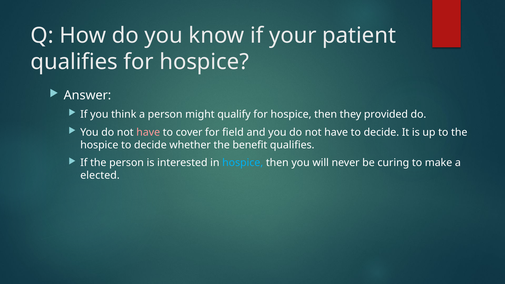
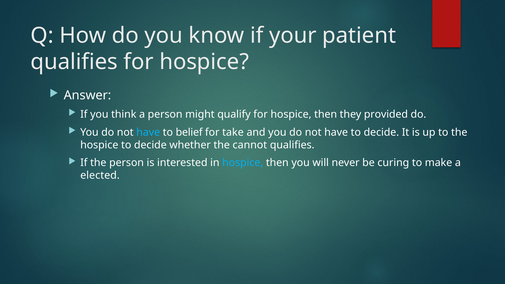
have at (148, 132) colour: pink -> light blue
cover: cover -> belief
field: field -> take
benefit: benefit -> cannot
